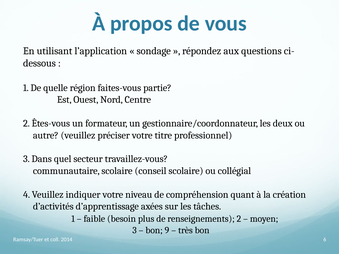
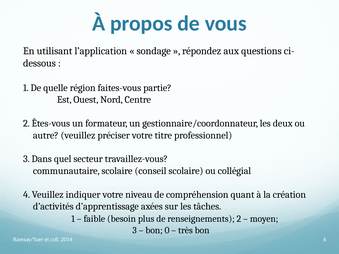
9: 9 -> 0
